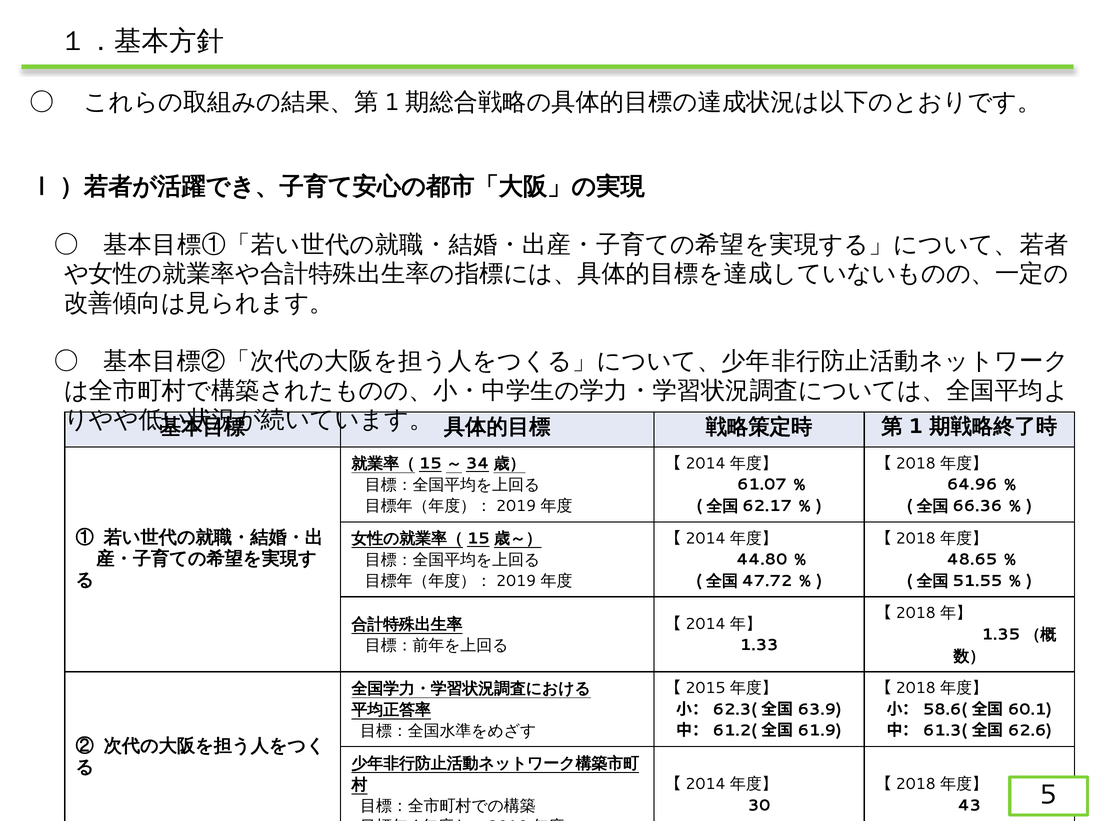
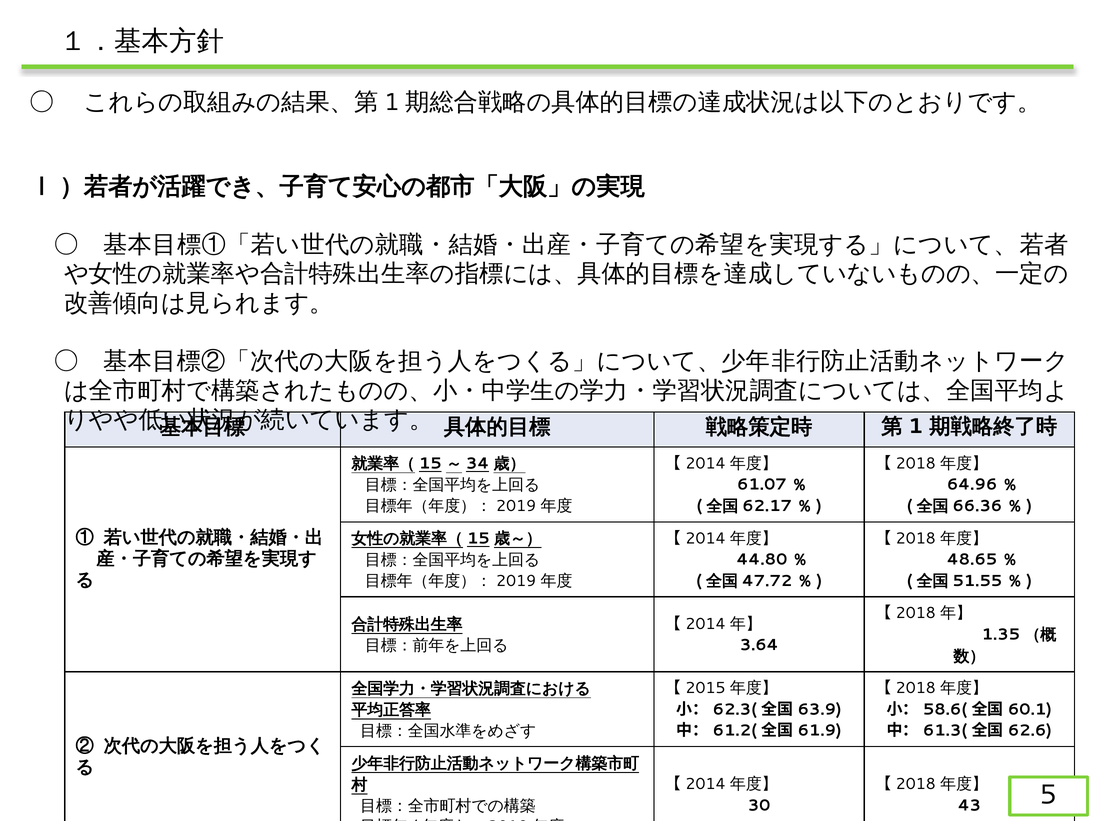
1.33: 1.33 -> 3.64
